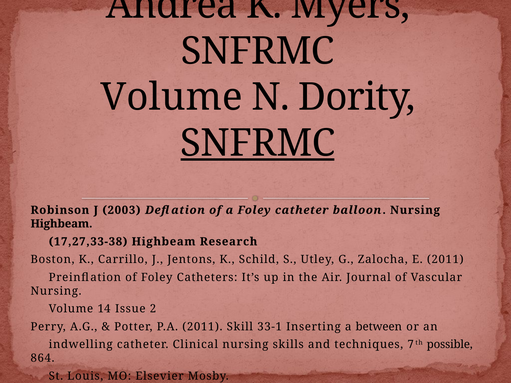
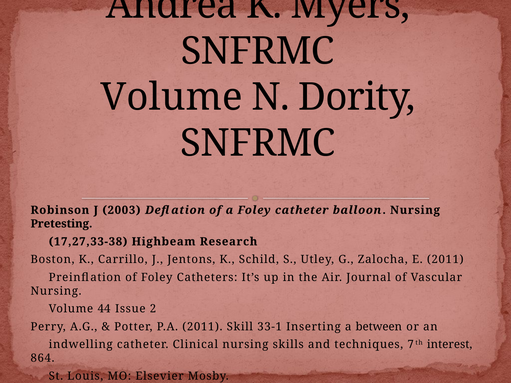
SNFRMC at (258, 143) underline: present -> none
Highbeam at (61, 224): Highbeam -> Pretesting
14: 14 -> 44
possible: possible -> interest
